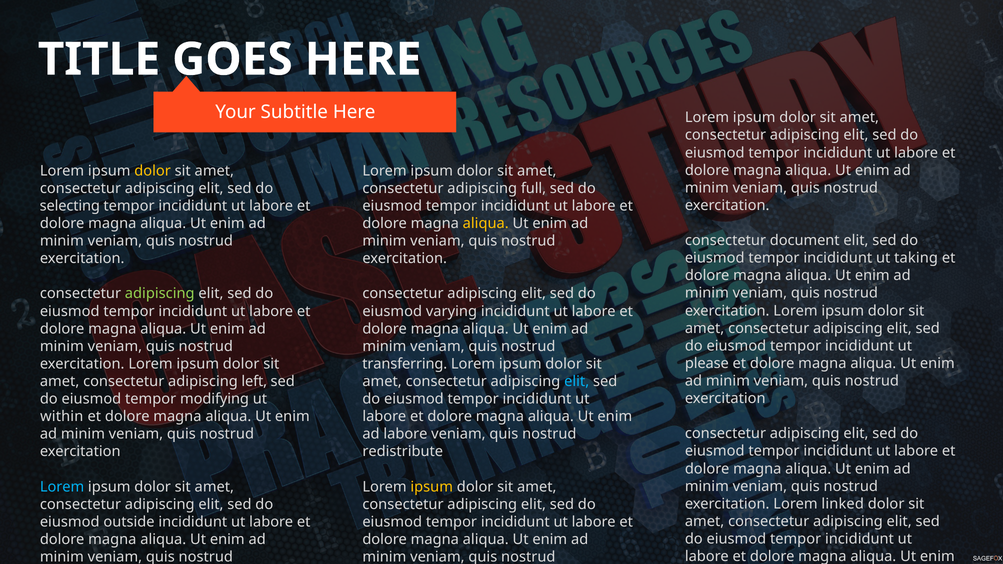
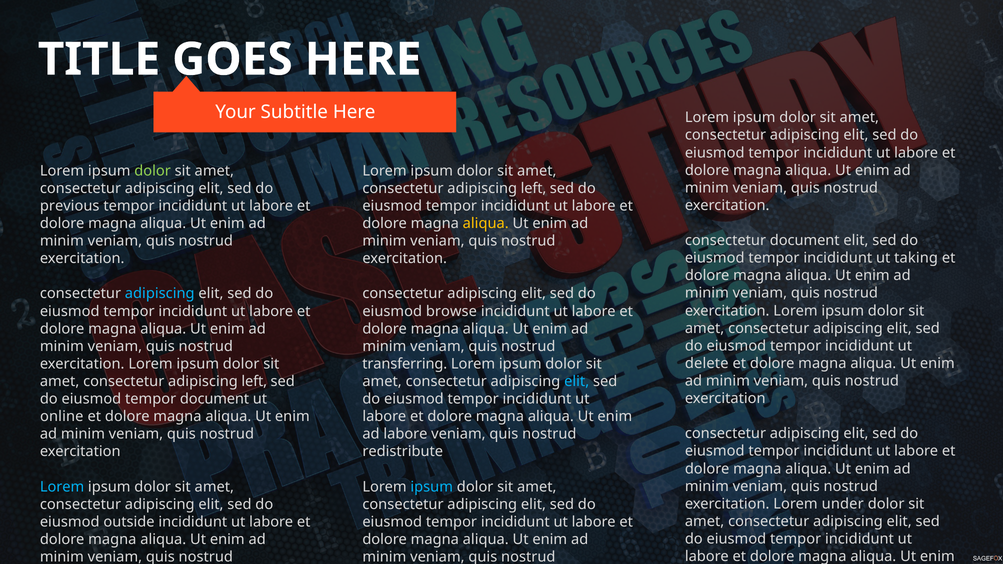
dolor at (153, 171) colour: yellow -> light green
full at (533, 188): full -> left
selecting: selecting -> previous
adipiscing at (160, 294) colour: light green -> light blue
varying: varying -> browse
please: please -> delete
tempor modifying: modifying -> document
within: within -> online
ipsum at (432, 487) colour: yellow -> light blue
linked: linked -> under
